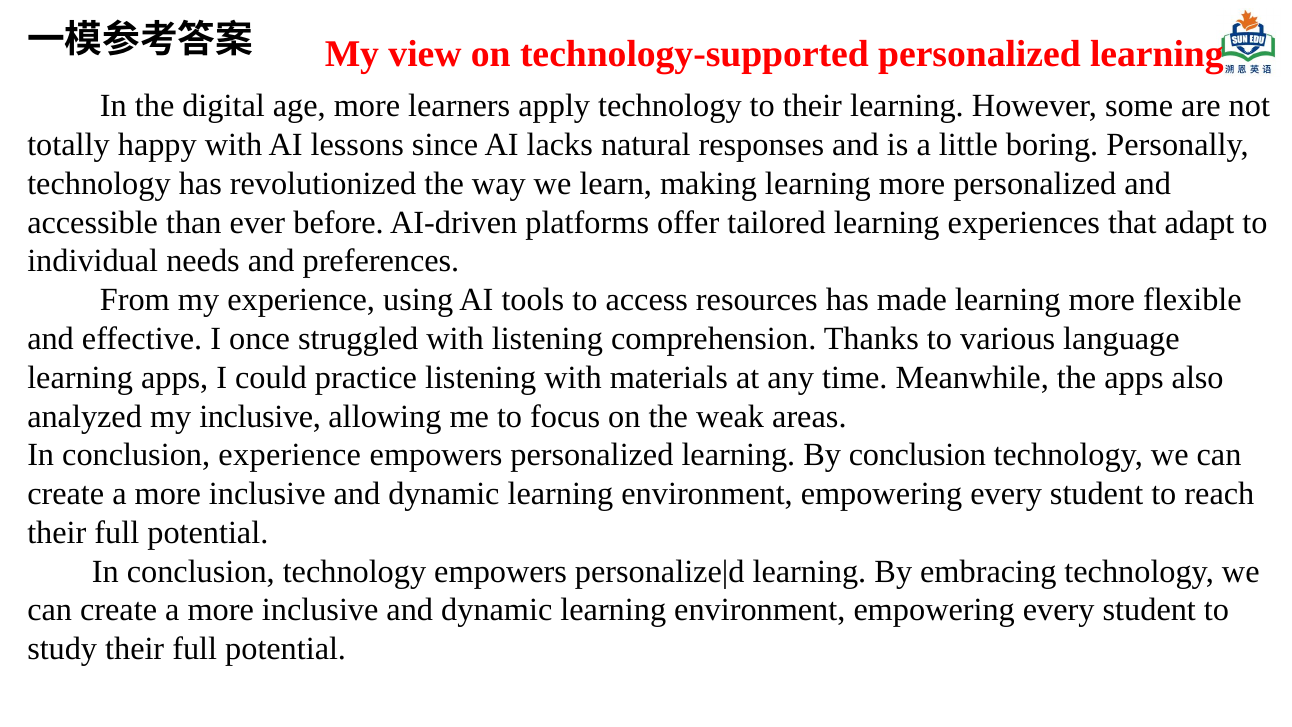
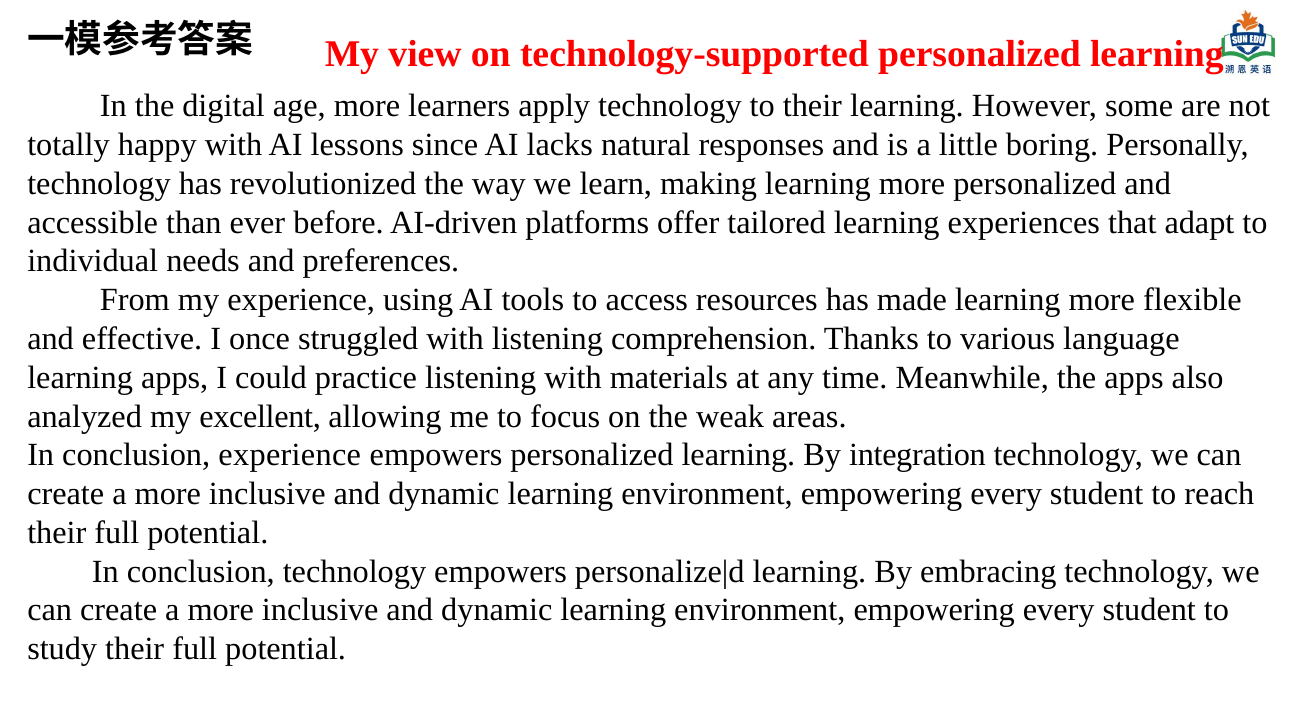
my inclusive: inclusive -> excellent
By conclusion: conclusion -> integration
